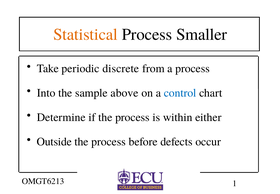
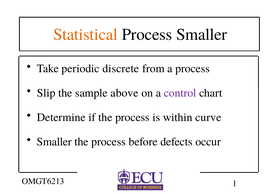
Into: Into -> Slip
control colour: blue -> purple
either: either -> curve
Outside at (54, 142): Outside -> Smaller
